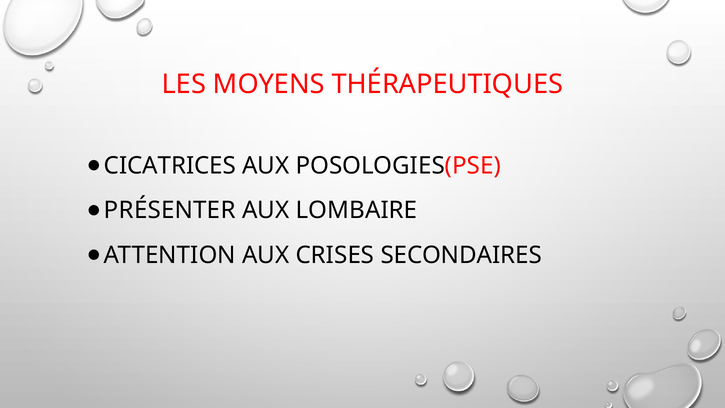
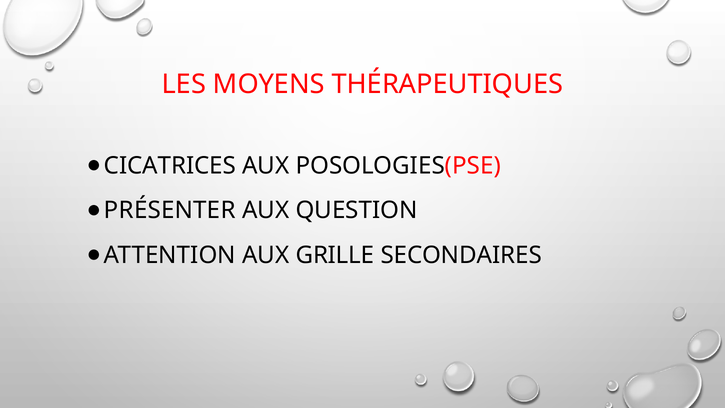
LOMBAIRE: LOMBAIRE -> QUESTION
CRISES: CRISES -> GRILLE
